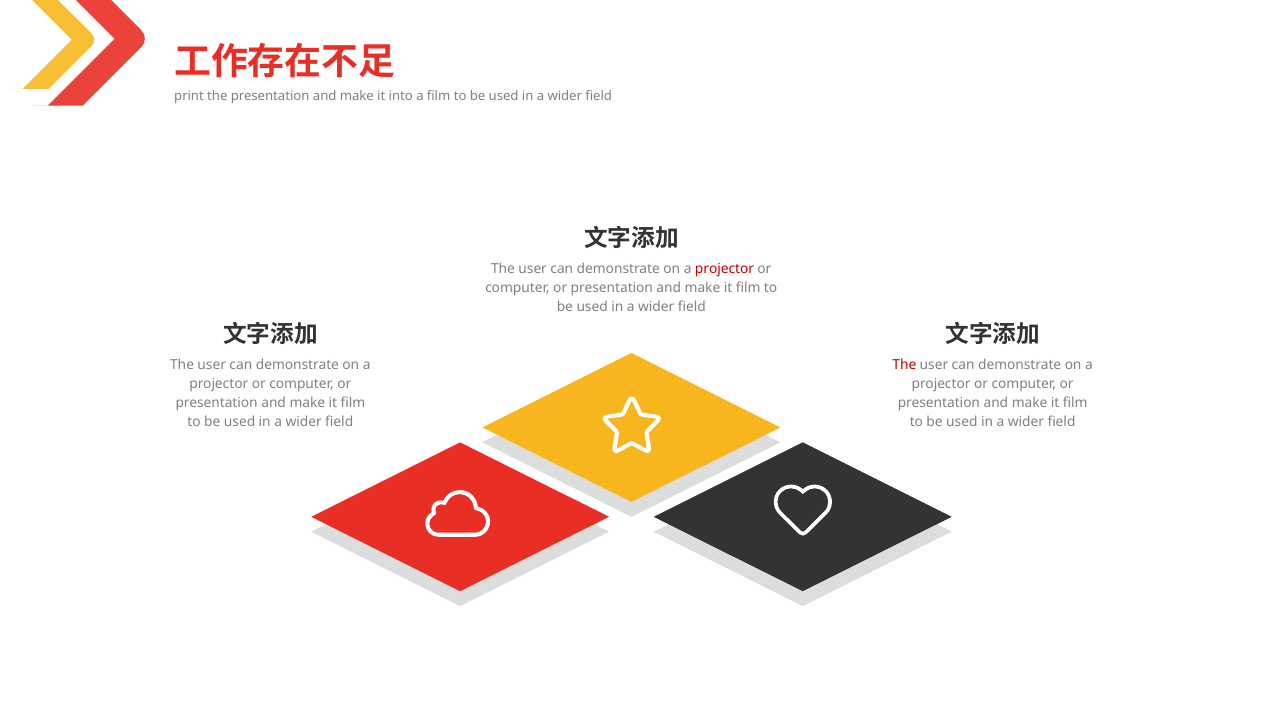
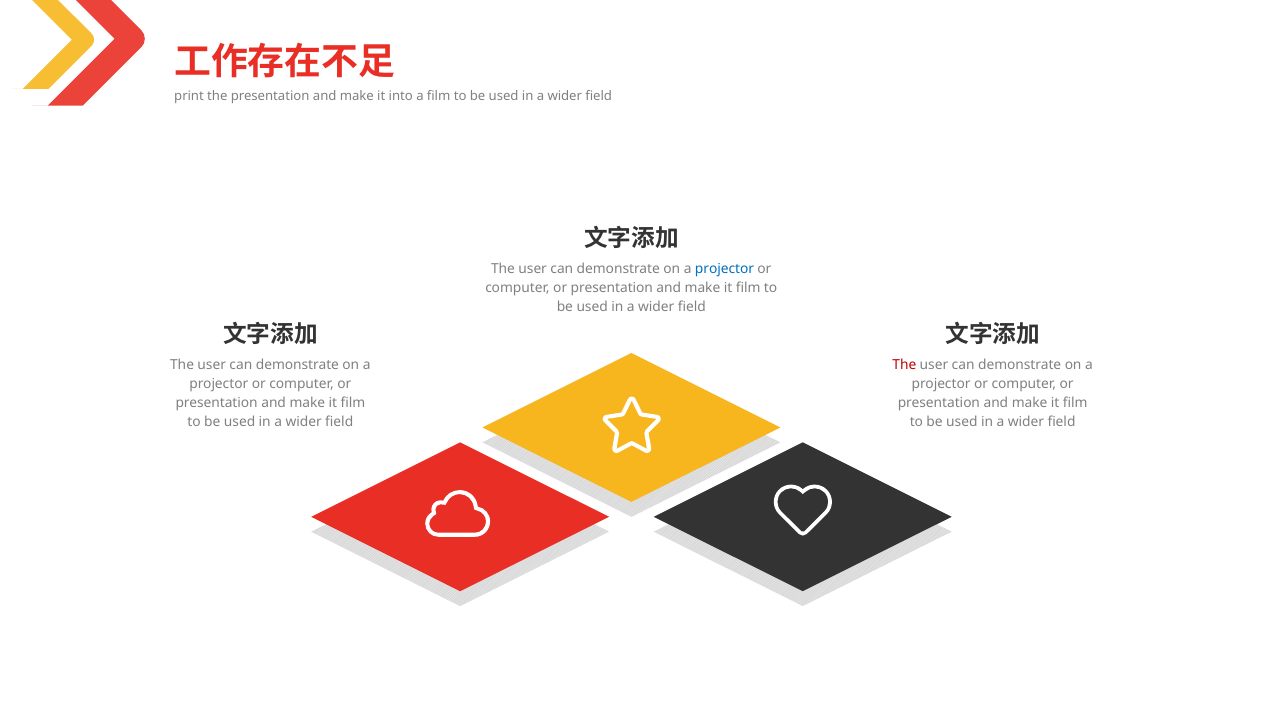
projector at (724, 269) colour: red -> blue
